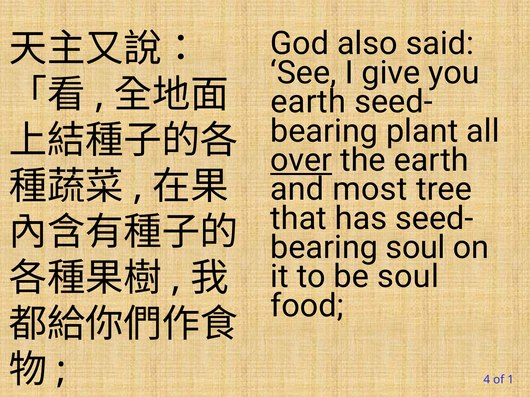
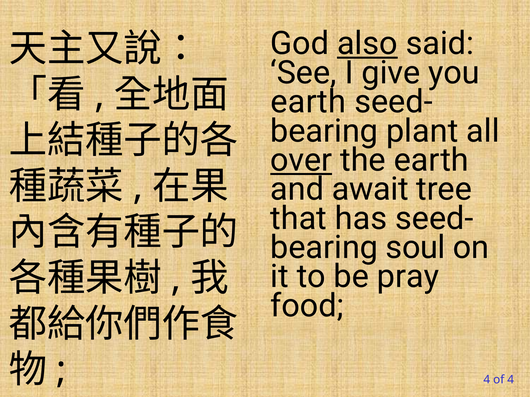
also underline: none -> present
most: most -> await
be soul: soul -> pray
of 1: 1 -> 4
